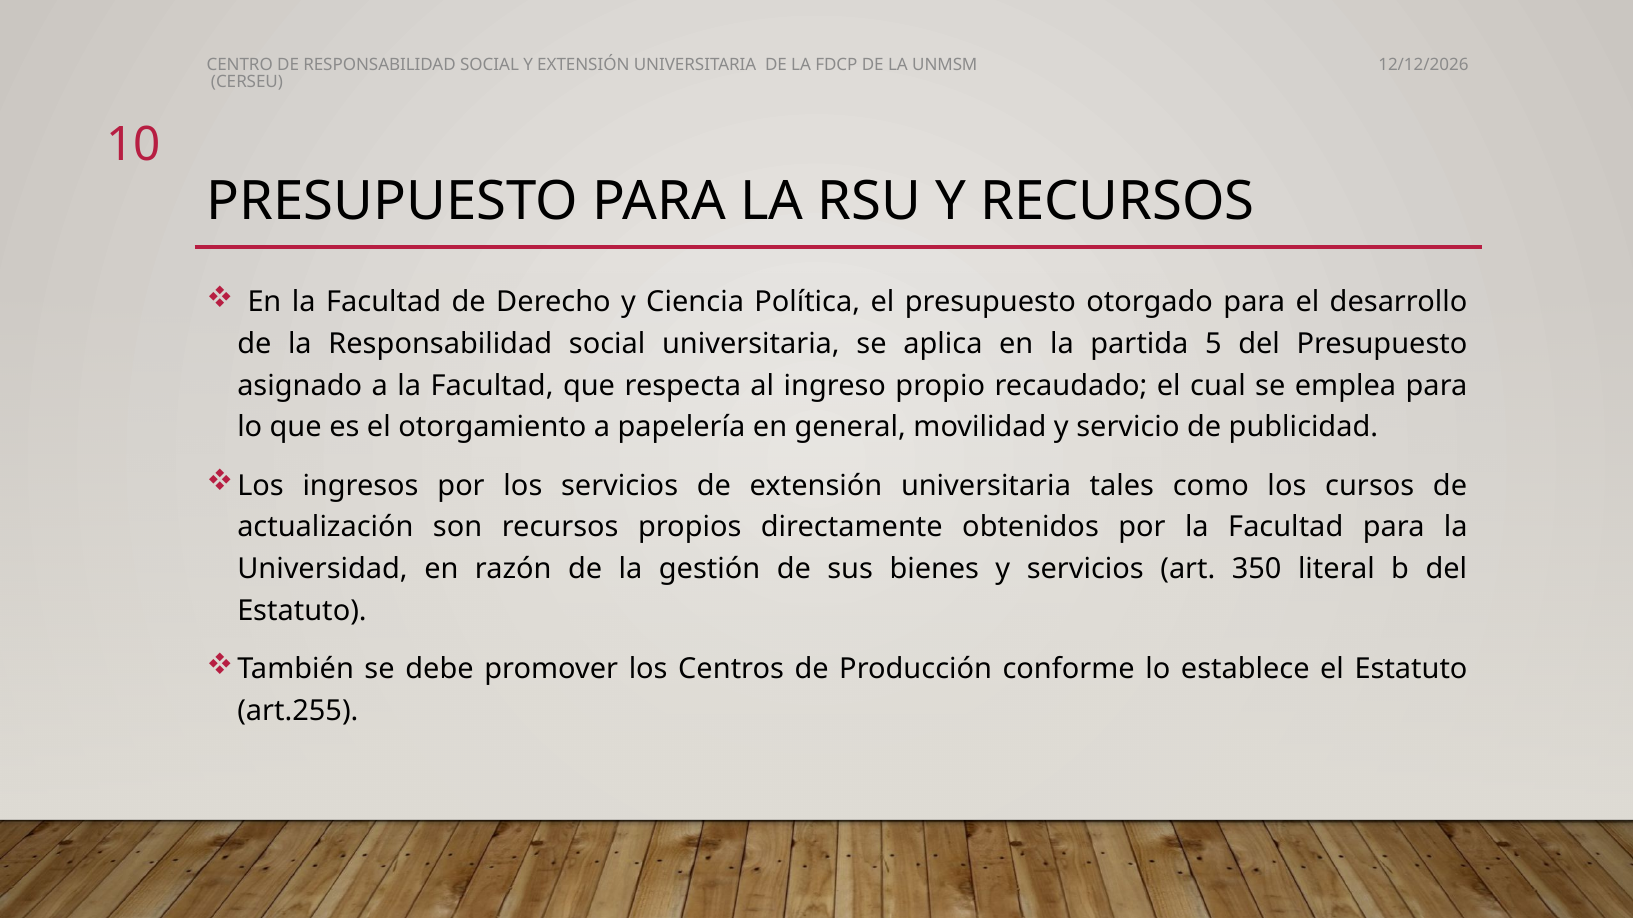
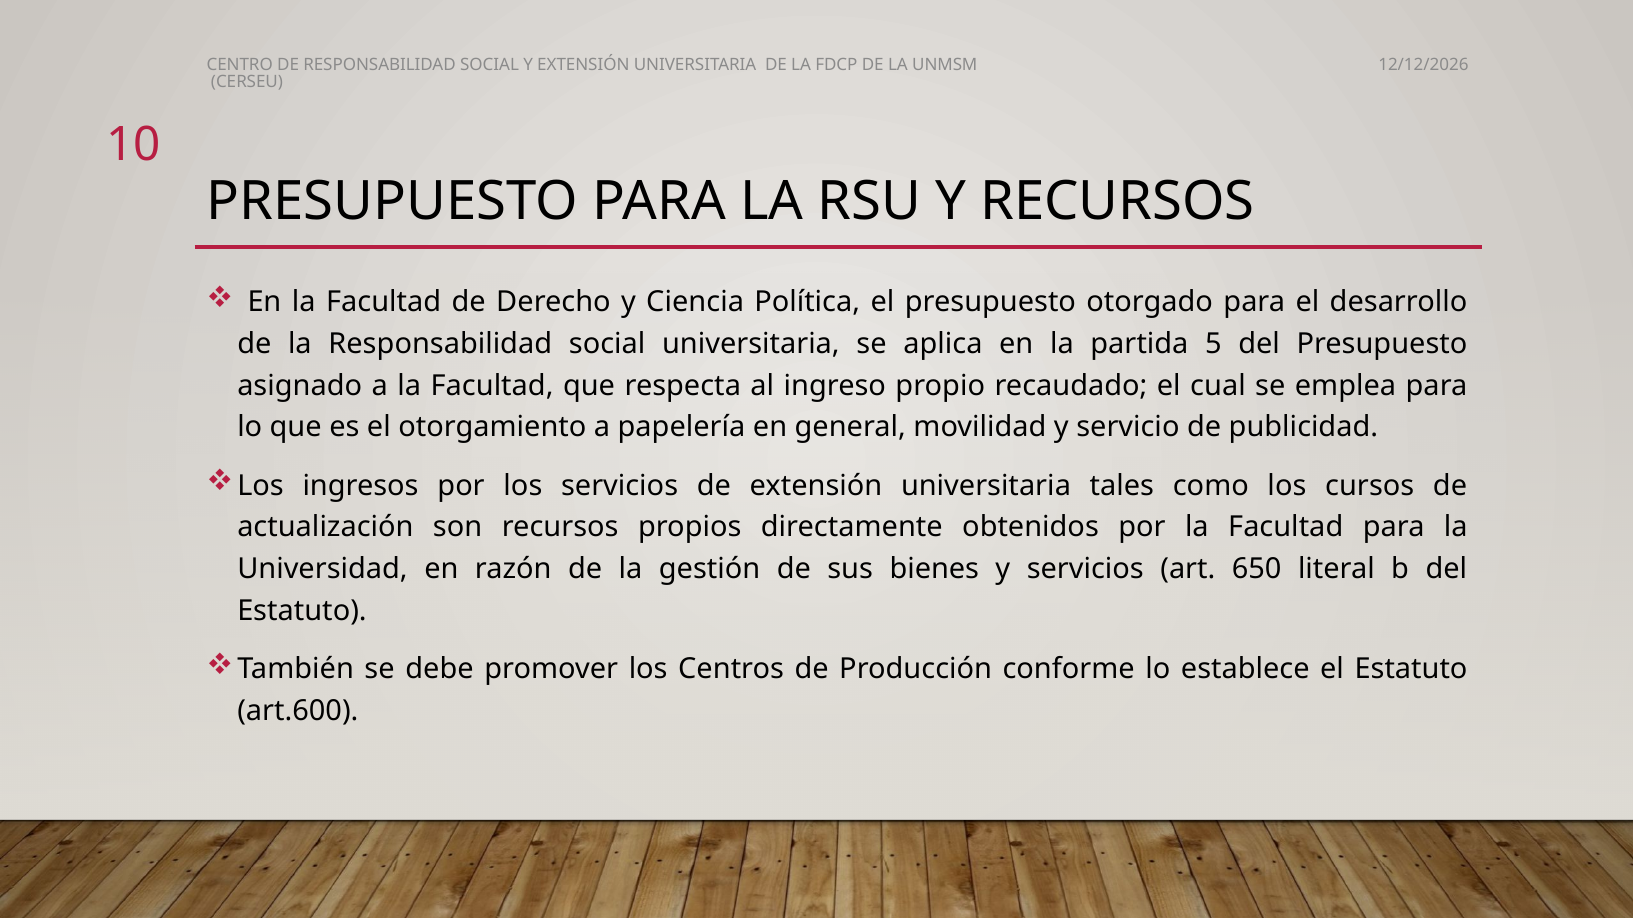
350: 350 -> 650
art.255: art.255 -> art.600
